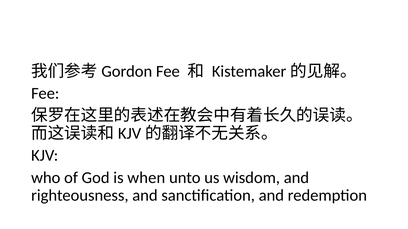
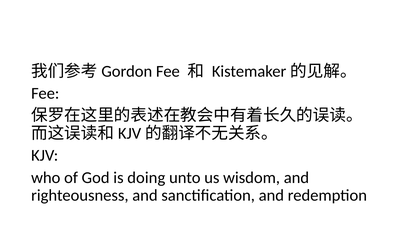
when: when -> doing
